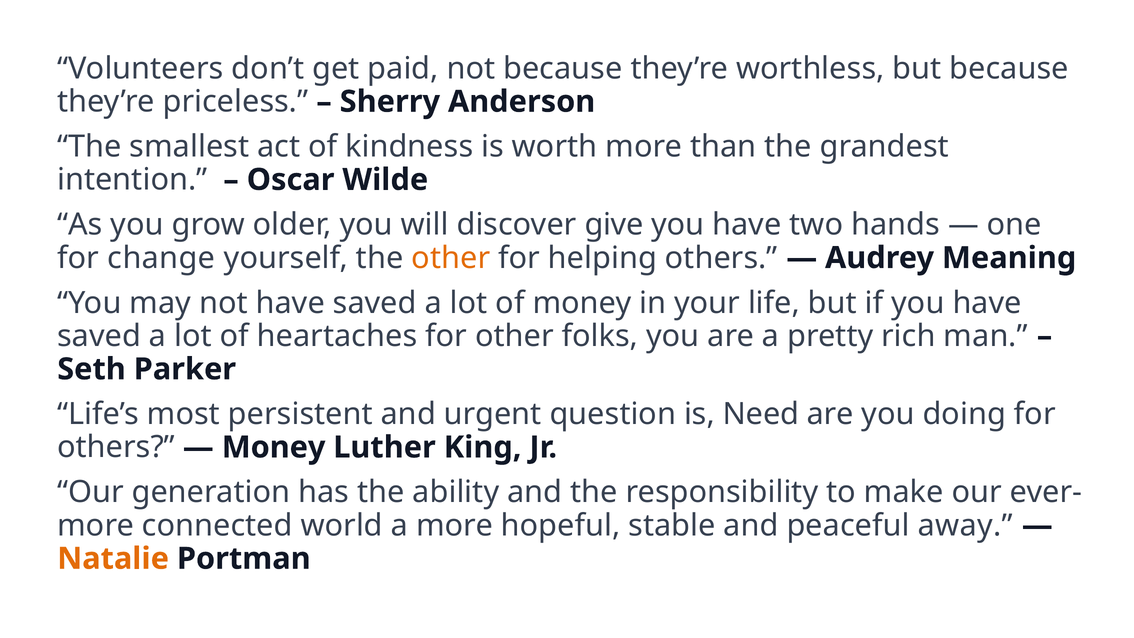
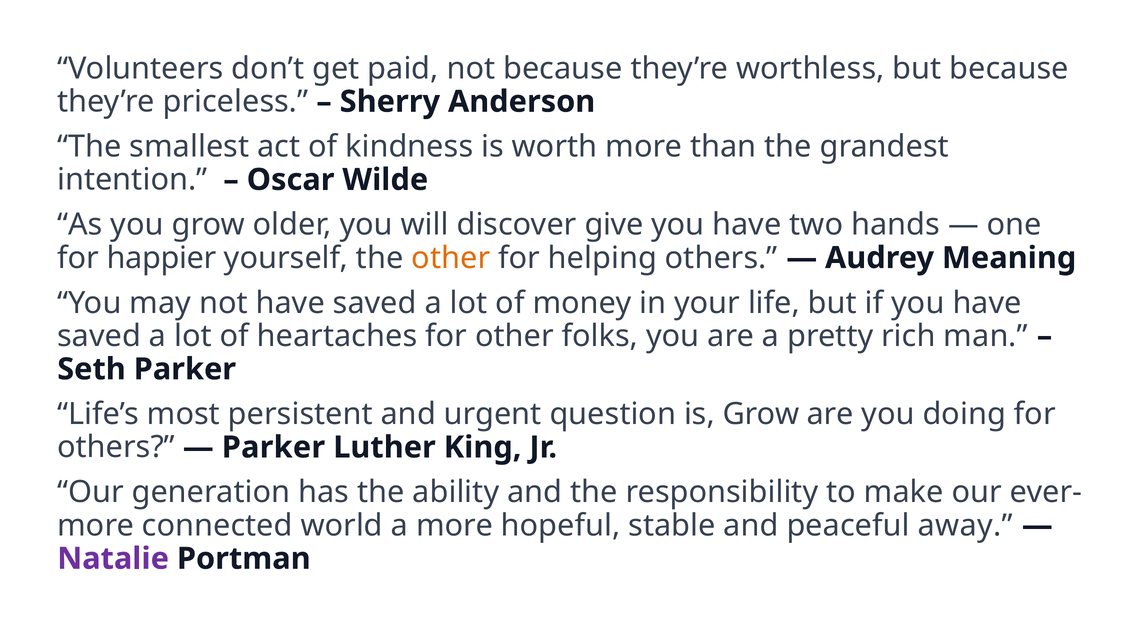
change: change -> happier
is Need: Need -> Grow
Money at (274, 447): Money -> Parker
Natalie colour: orange -> purple
